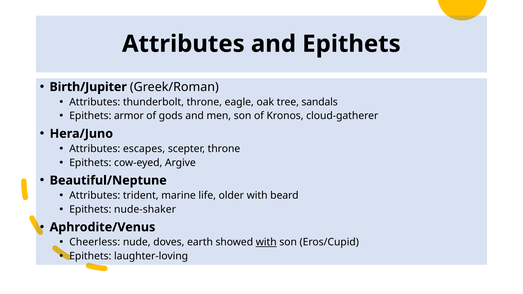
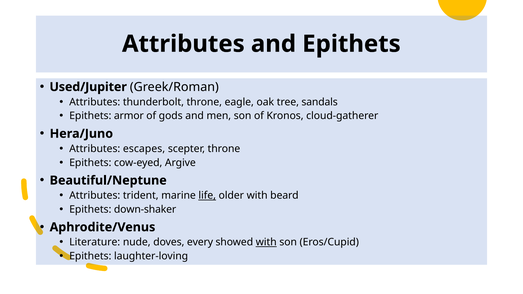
Birth/Jupiter: Birth/Jupiter -> Used/Jupiter
life underline: none -> present
nude-shaker: nude-shaker -> down-shaker
Cheerless: Cheerless -> Literature
earth: earth -> every
